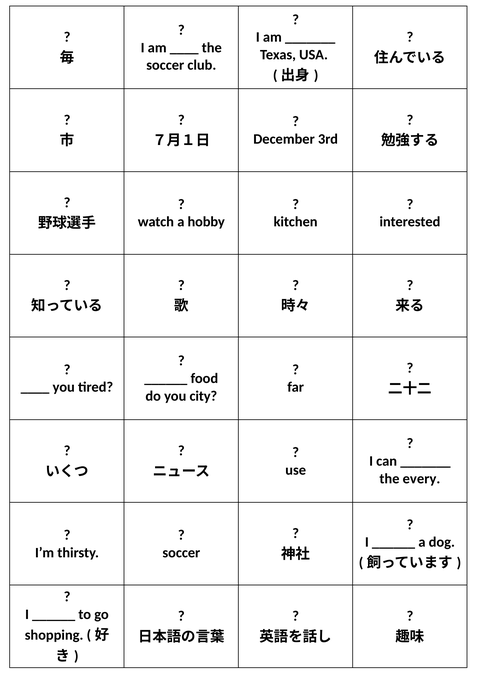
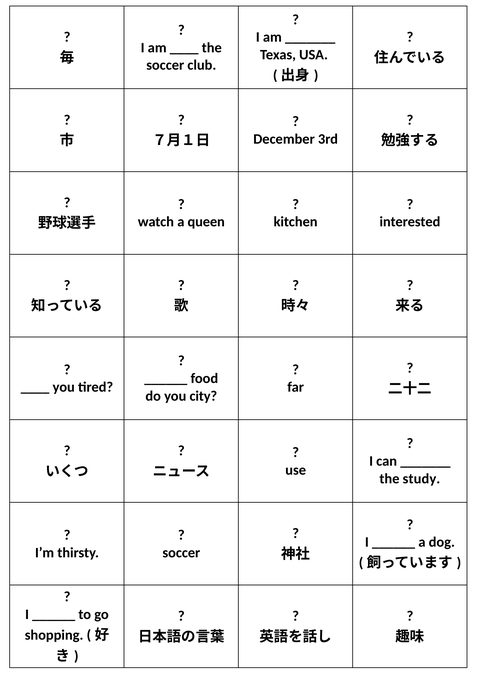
hobby: hobby -> queen
every: every -> study
